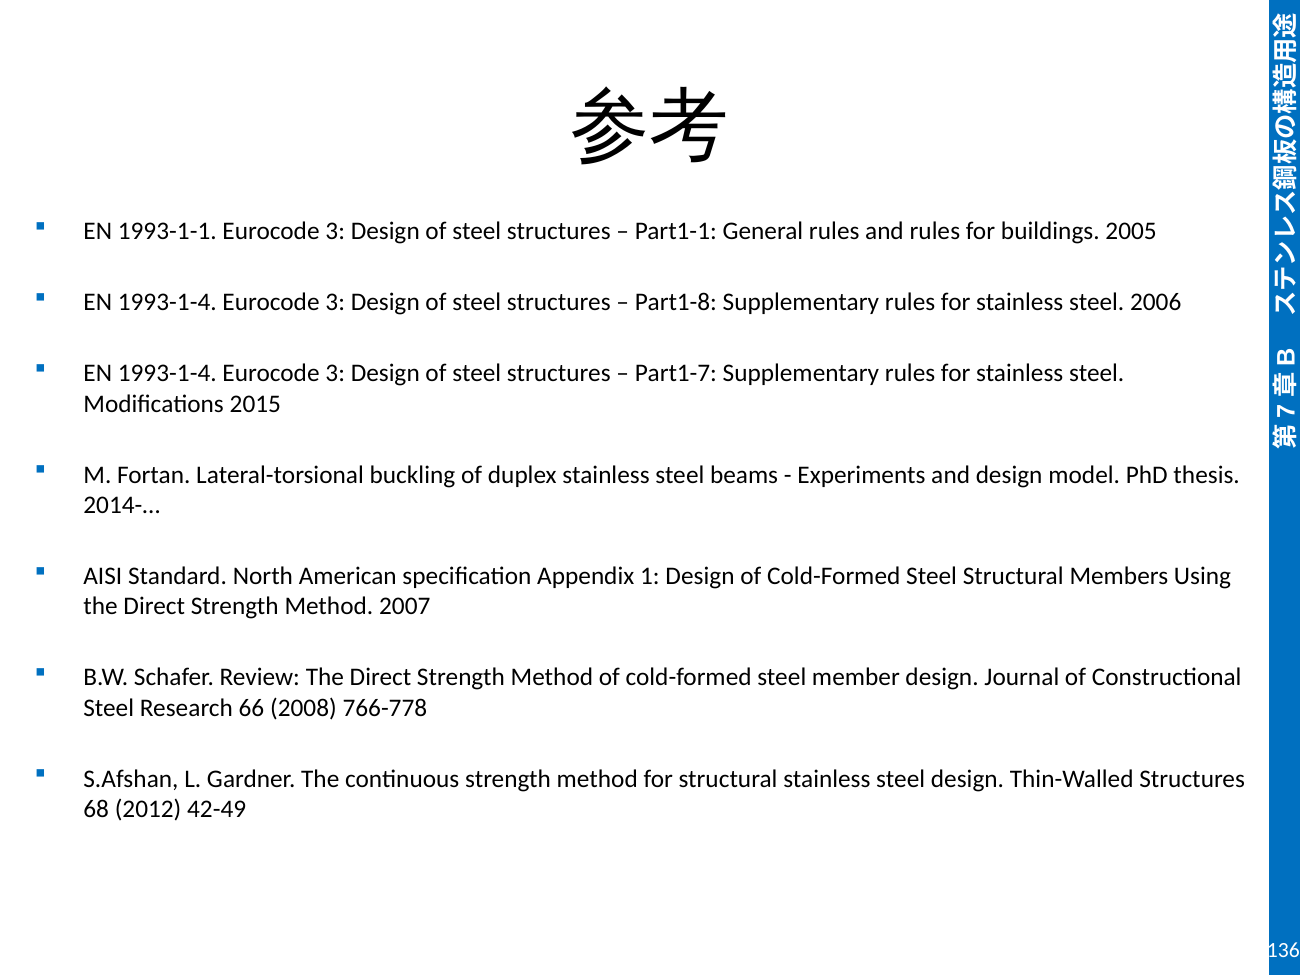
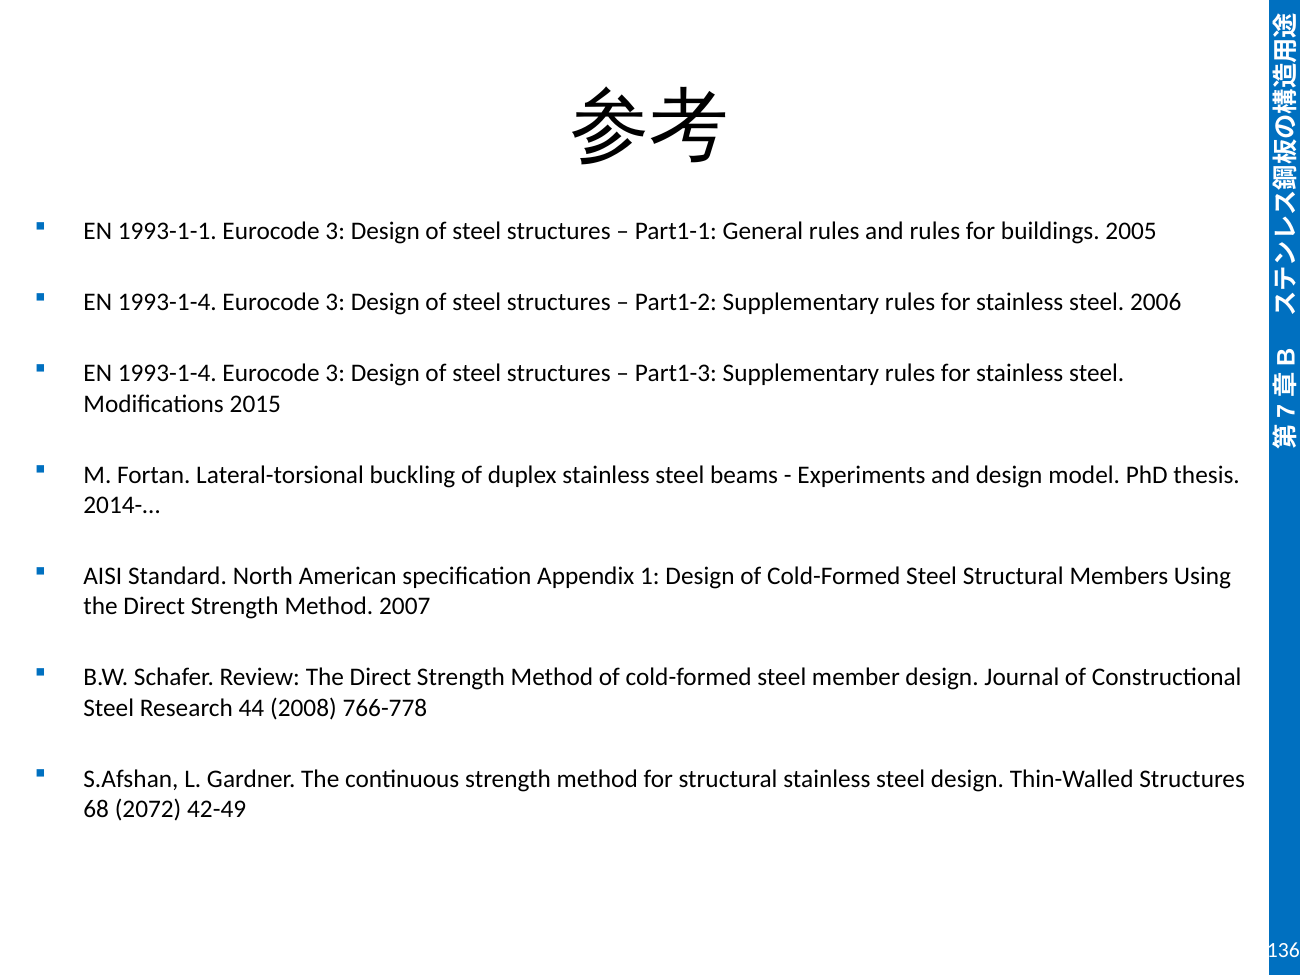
Part1-8: Part1-8 -> Part1-2
Part1-7: Part1-7 -> Part1-3
66: 66 -> 44
2012: 2012 -> 2072
